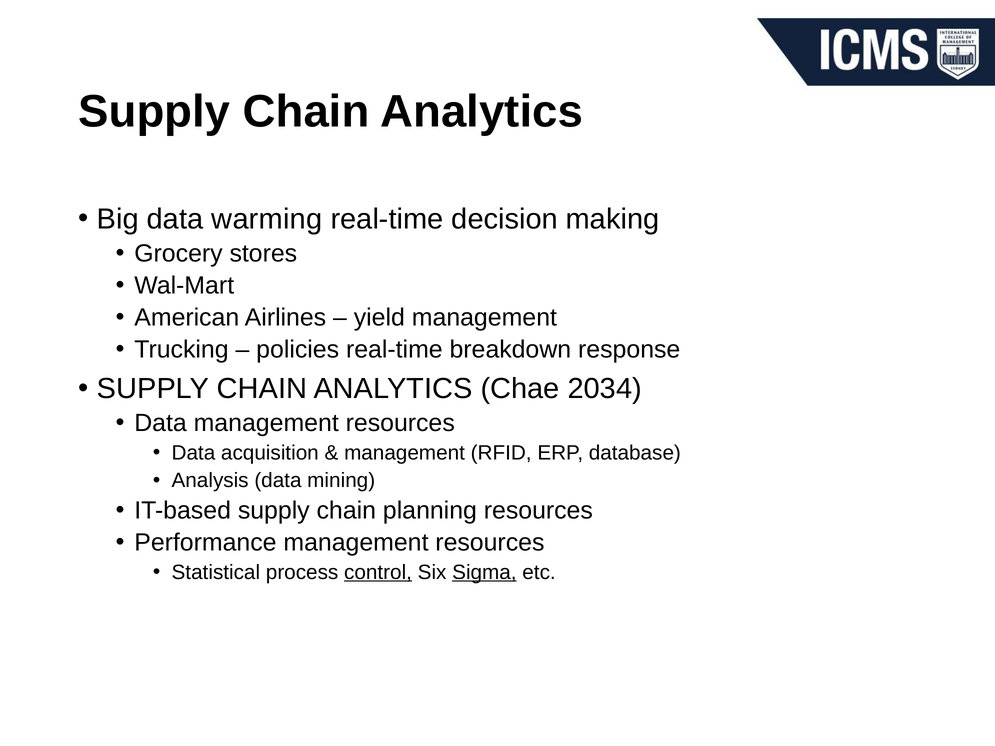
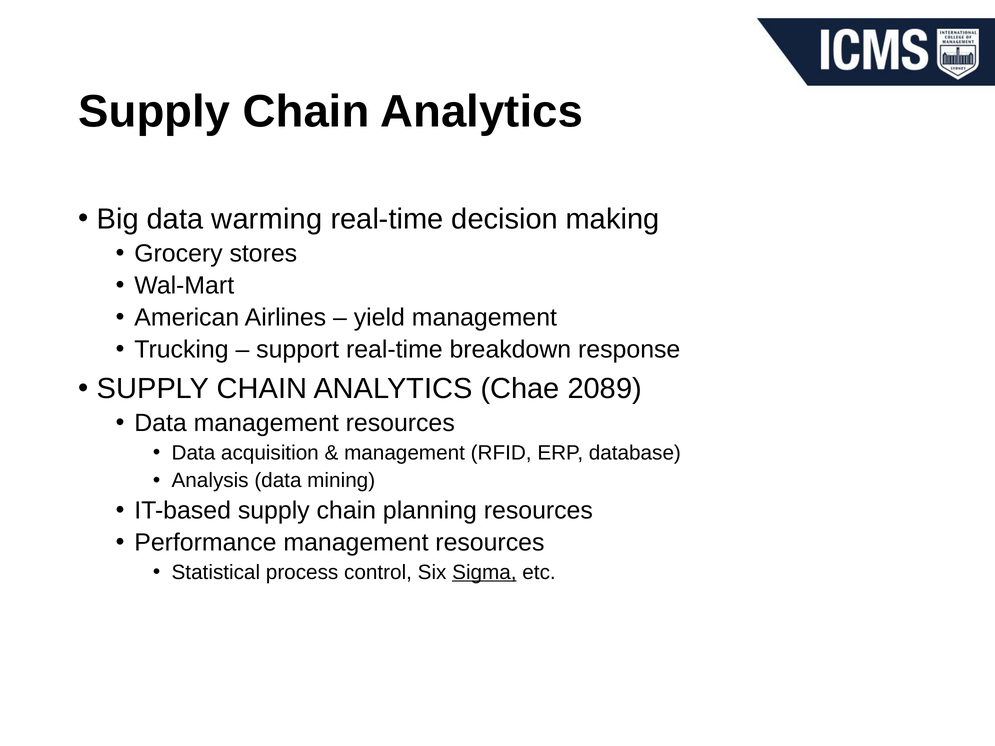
policies: policies -> support
2034: 2034 -> 2089
control underline: present -> none
